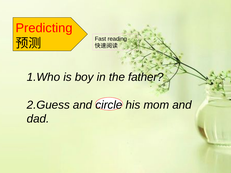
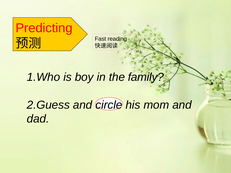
father: father -> family
